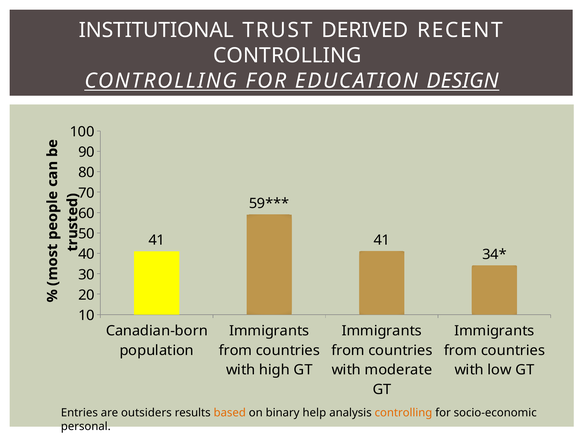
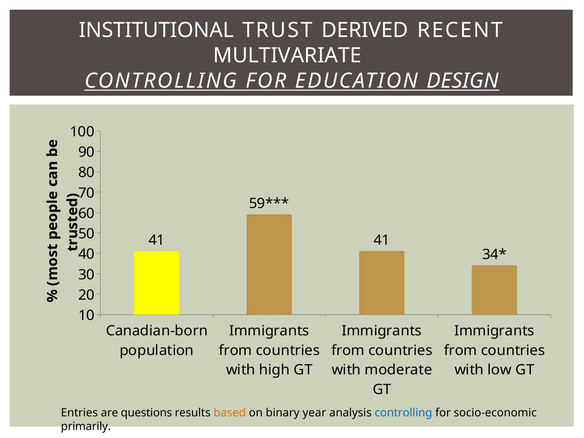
CONTROLLING at (287, 55): CONTROLLING -> MULTIVARIATE
outsiders: outsiders -> questions
help: help -> year
controlling at (403, 413) colour: orange -> blue
personal: personal -> primarily
